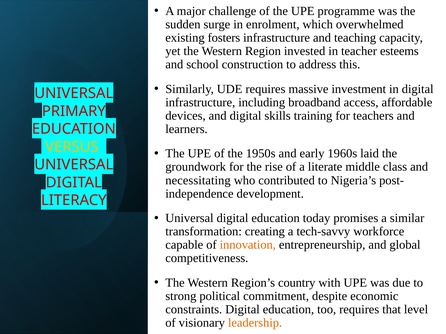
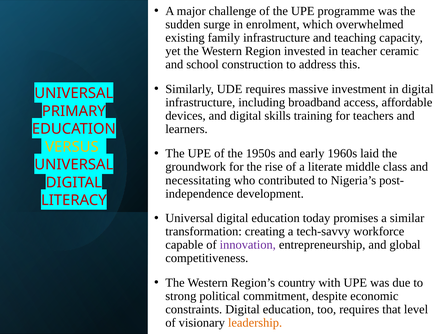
fosters: fosters -> family
esteems: esteems -> ceramic
innovation colour: orange -> purple
